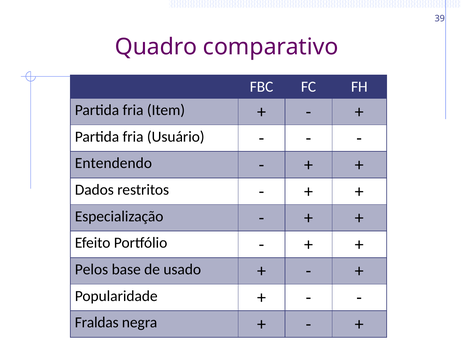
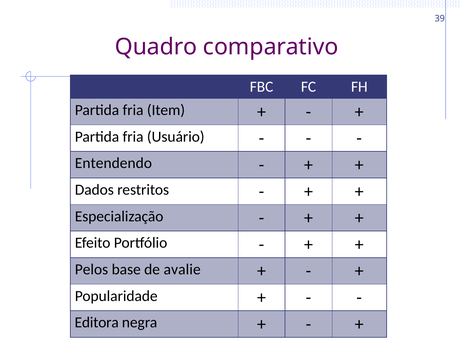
usado: usado -> avalie
Fraldas: Fraldas -> Editora
